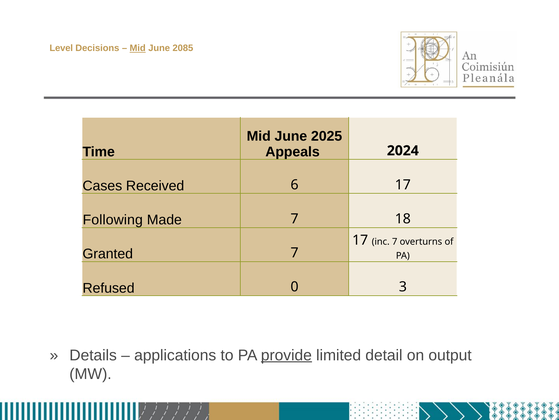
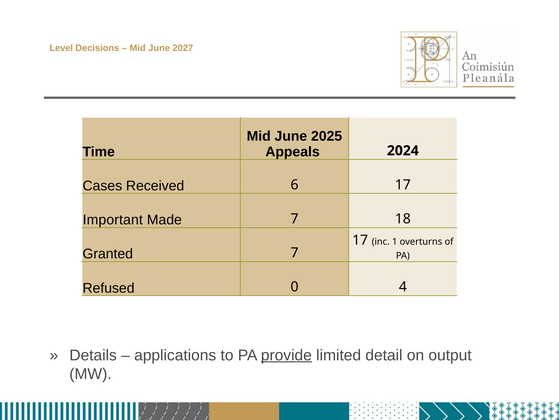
Mid at (138, 48) underline: present -> none
2085: 2085 -> 2027
Following: Following -> Important
inc 7: 7 -> 1
3: 3 -> 4
